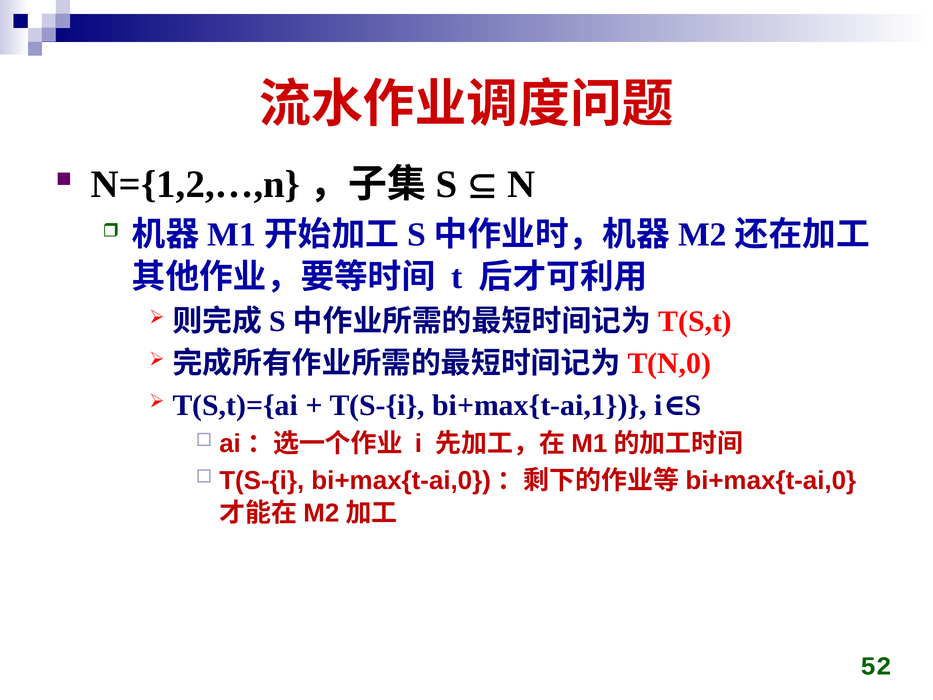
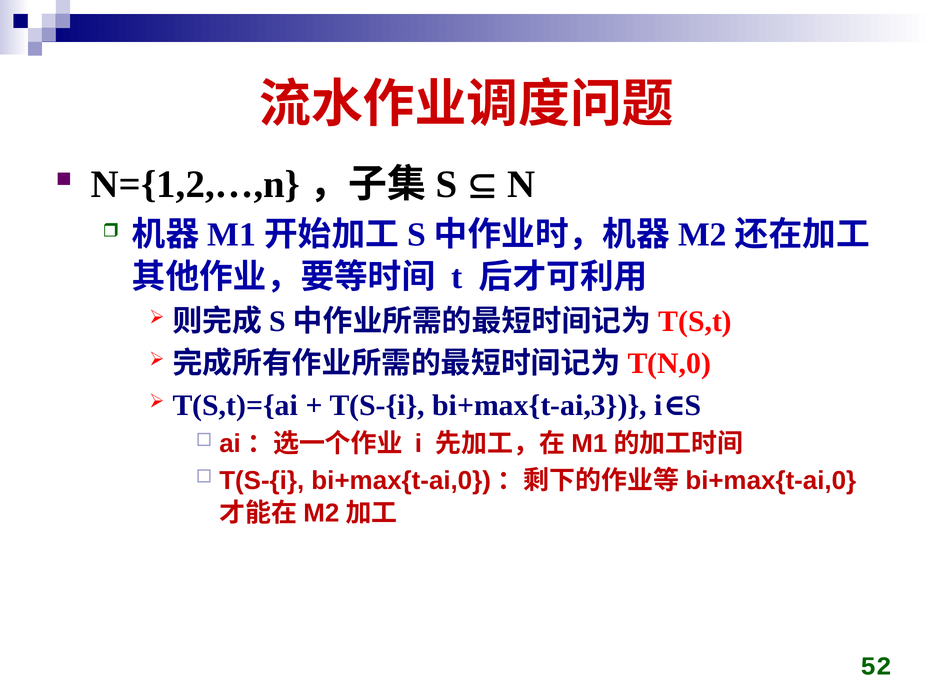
bi+max{t-ai,1: bi+max{t-ai,1 -> bi+max{t-ai,3
